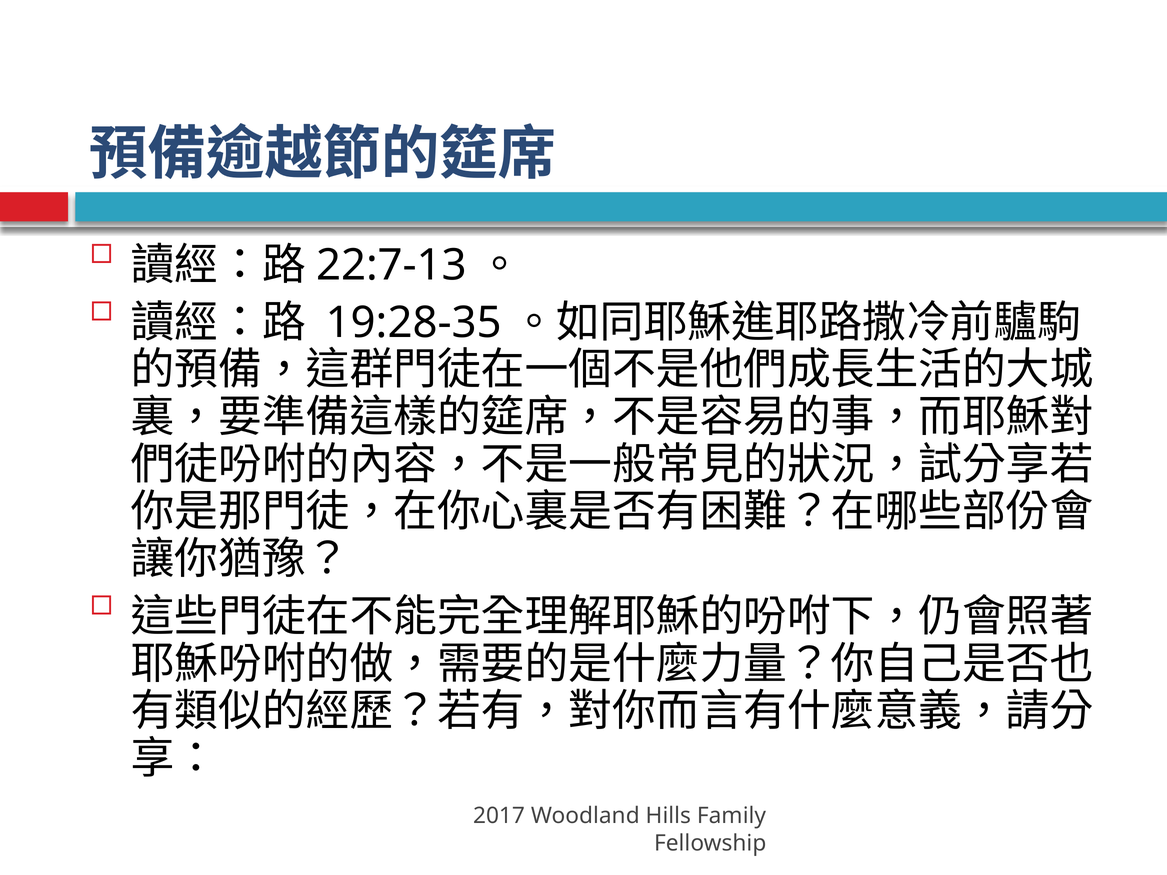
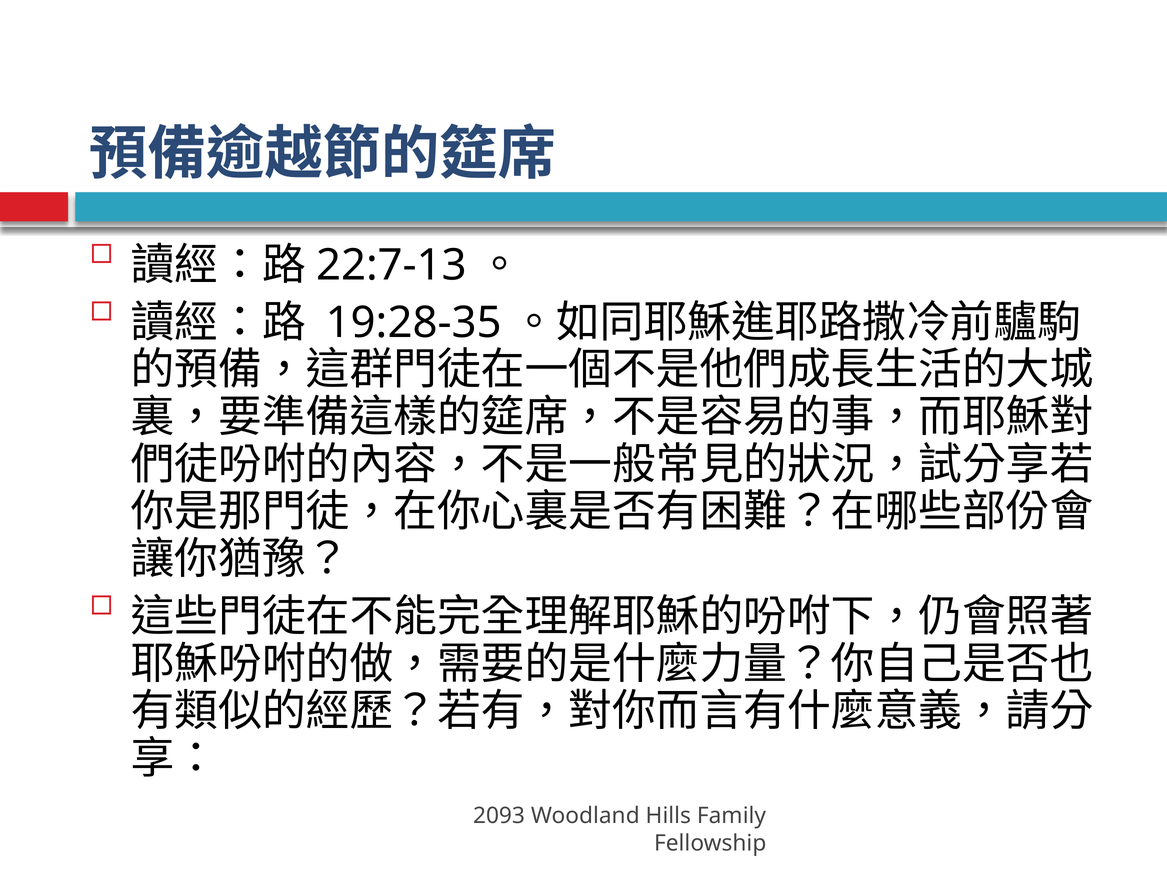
2017: 2017 -> 2093
